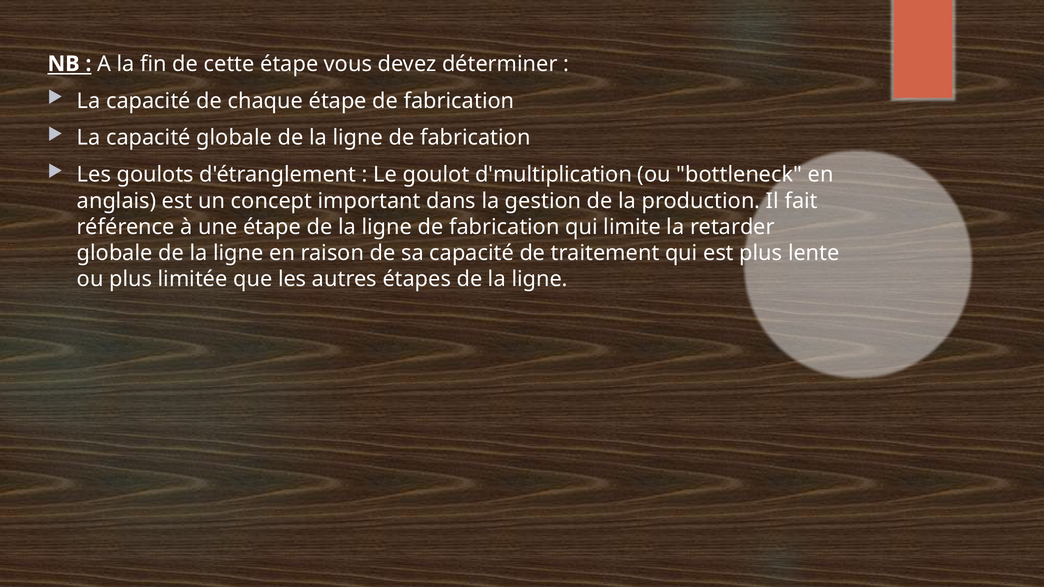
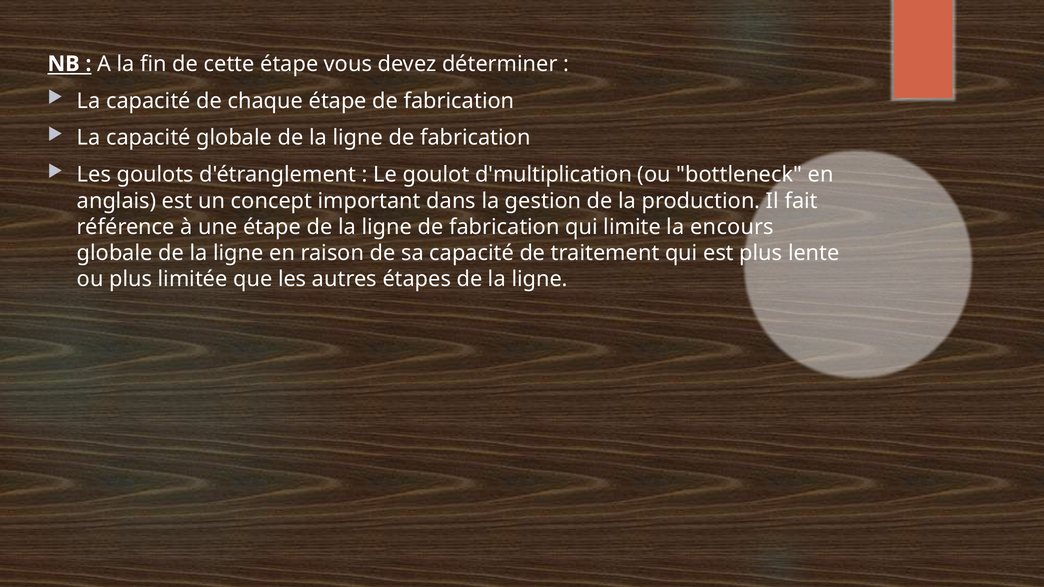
retarder: retarder -> encours
